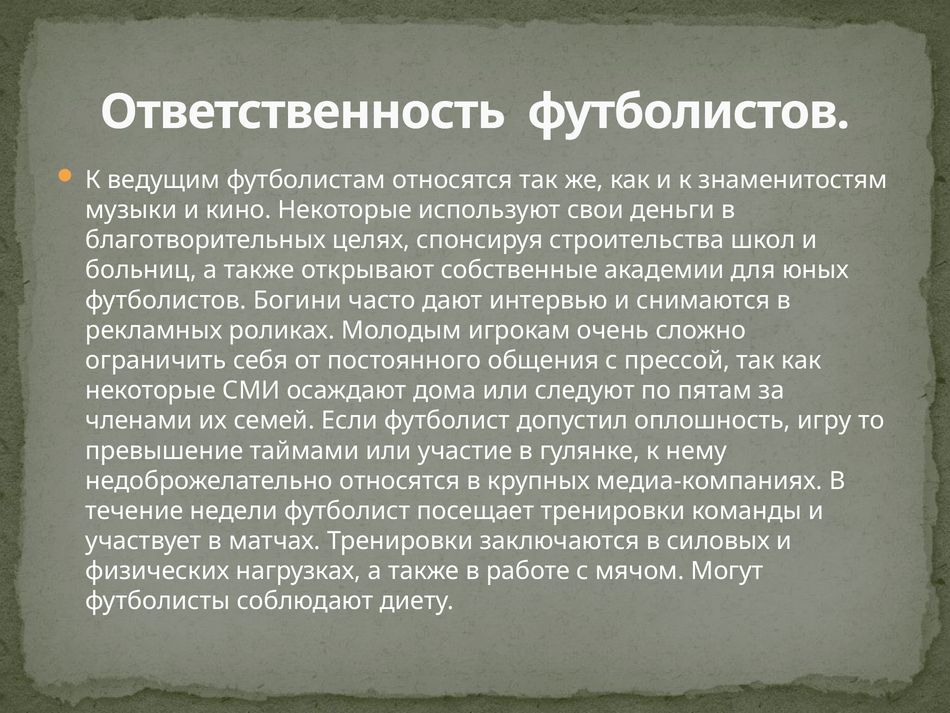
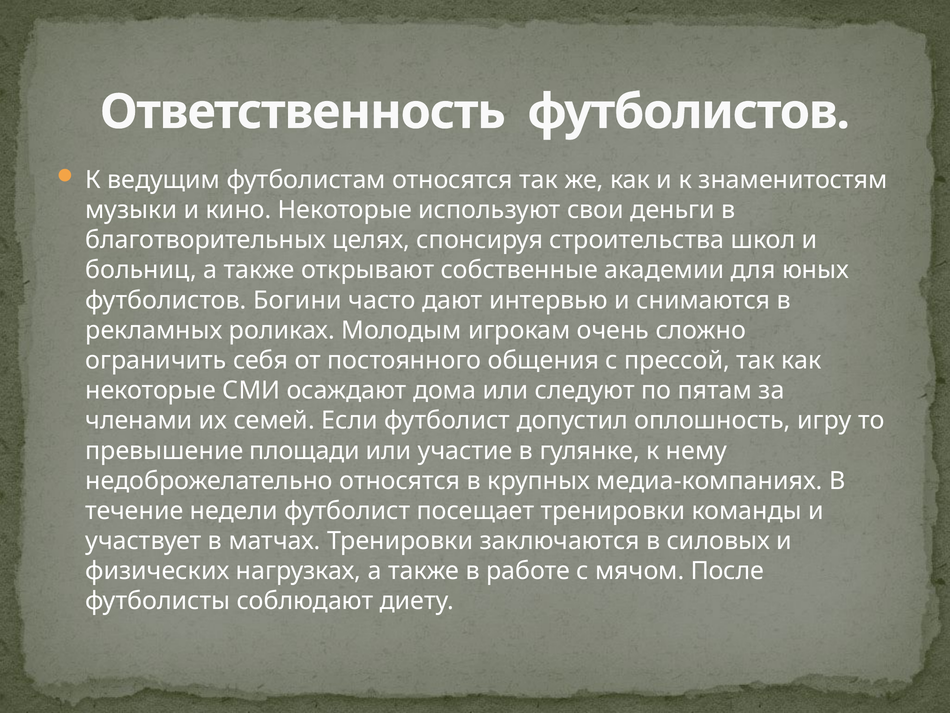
таймами: таймами -> площади
Могут: Могут -> После
